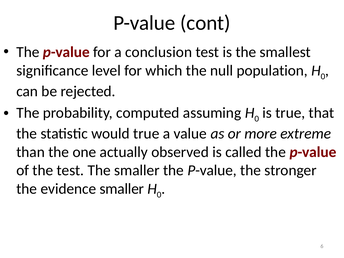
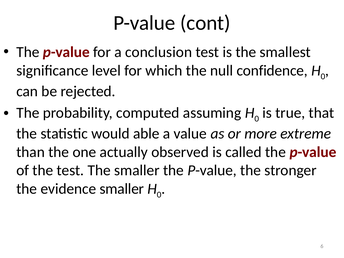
population: population -> confidence
would true: true -> able
